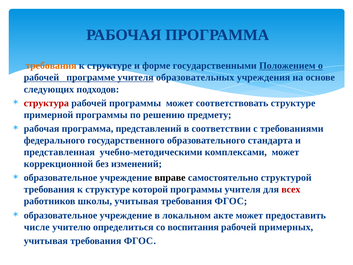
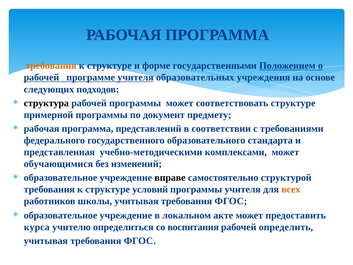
структура colour: red -> black
решению: решению -> документ
коррекционной: коррекционной -> обучающимися
которой: которой -> условий
всех colour: red -> orange
числе: числе -> курса
примерных: примерных -> определить
